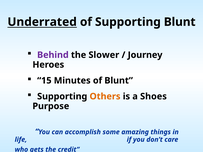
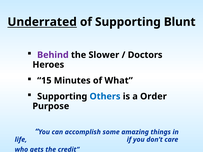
Journey: Journey -> Doctors
of Blunt: Blunt -> What
Others colour: orange -> blue
Shoes: Shoes -> Order
